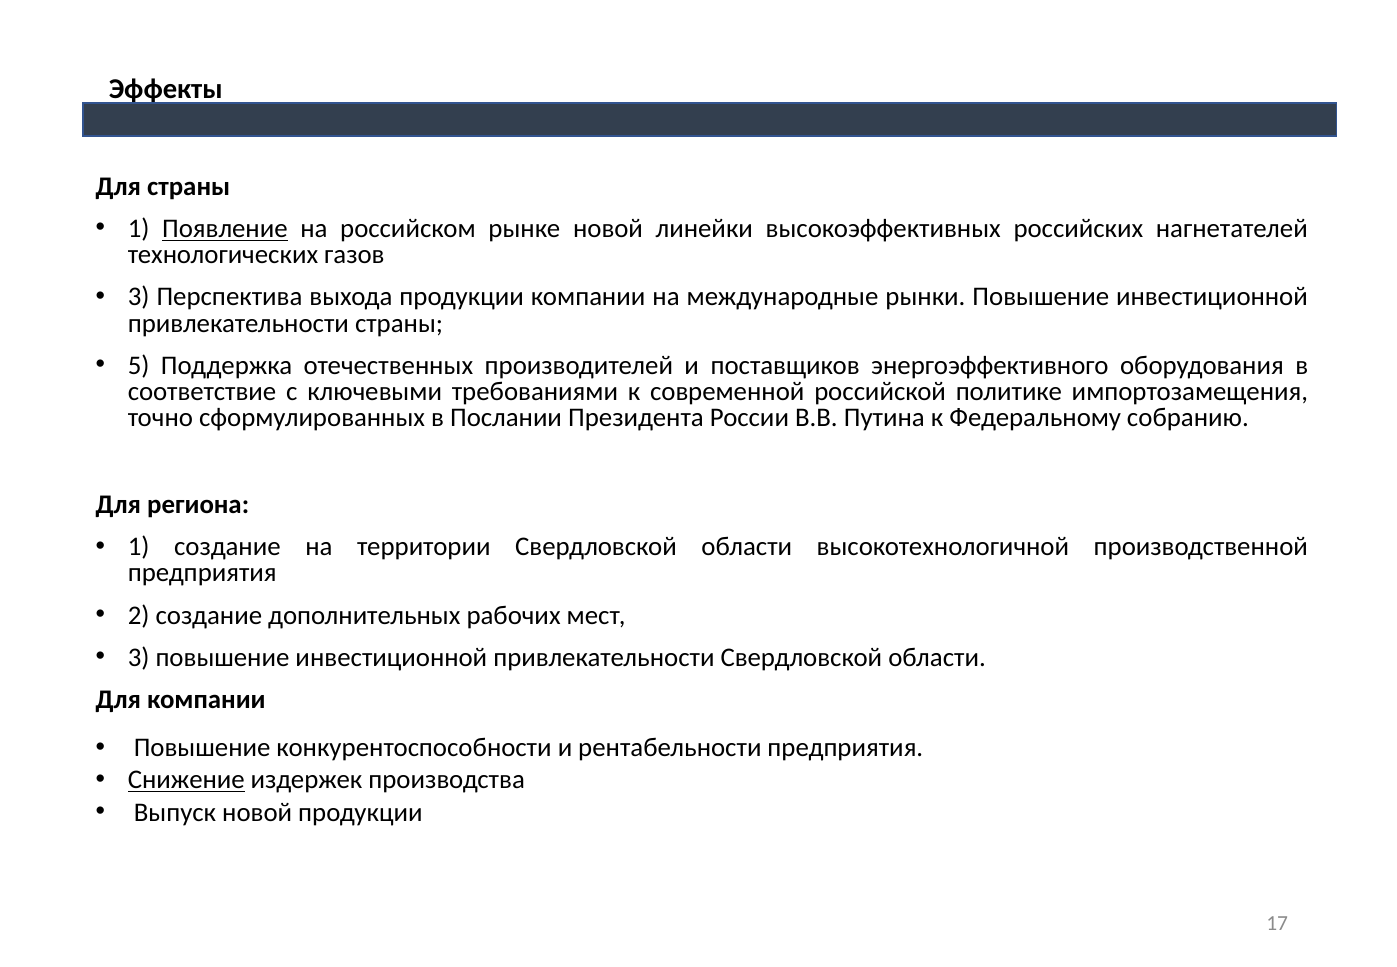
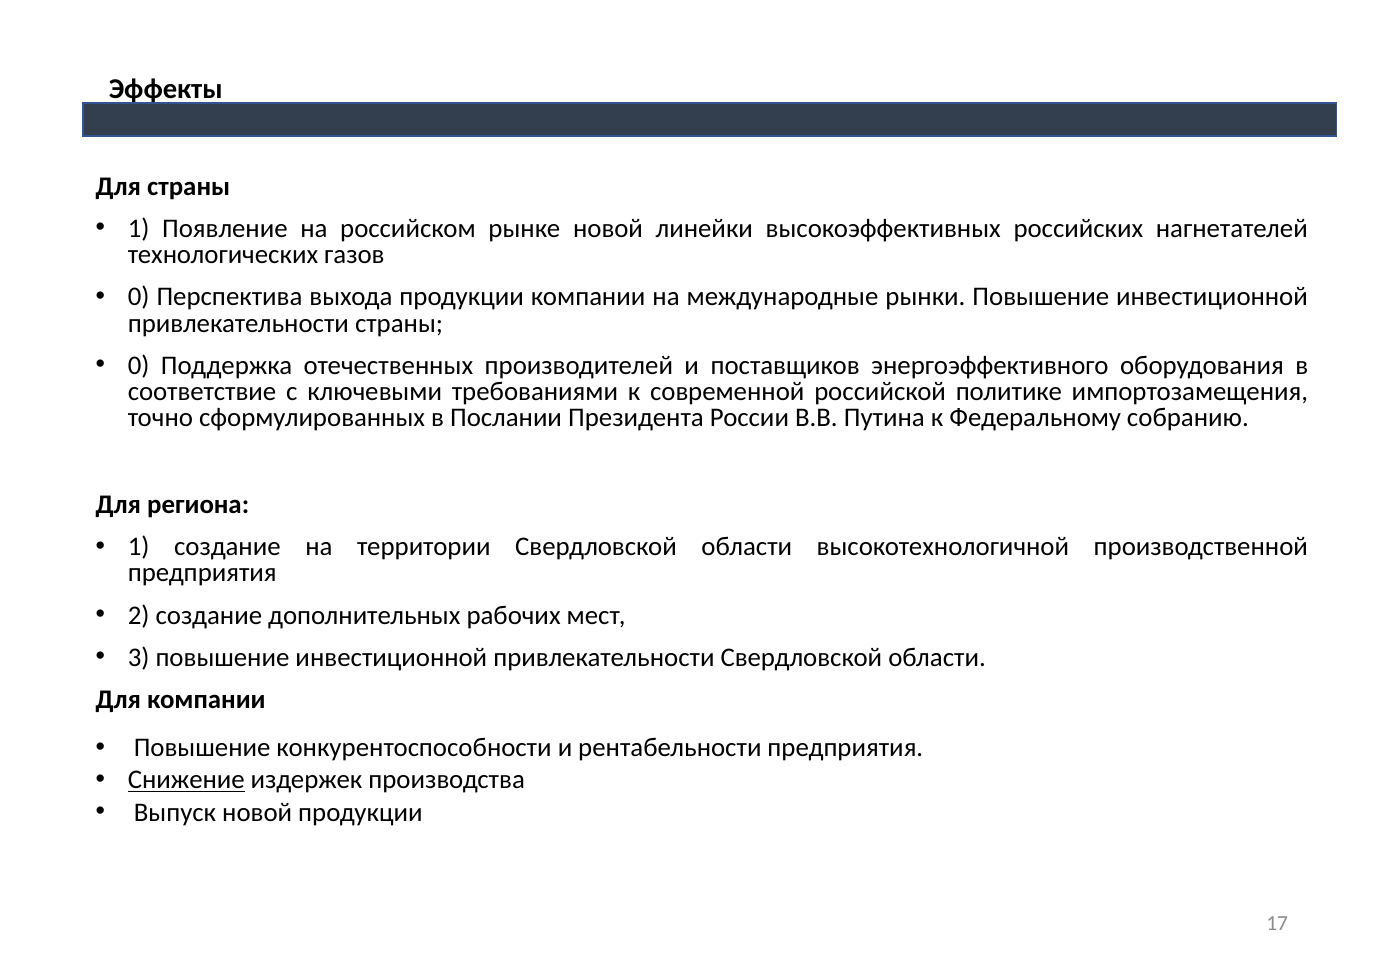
Появление underline: present -> none
3 at (139, 297): 3 -> 0
5 at (139, 365): 5 -> 0
